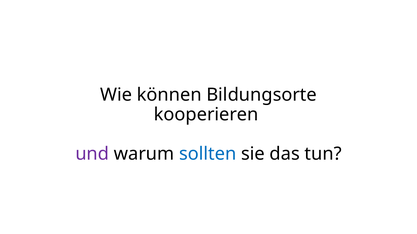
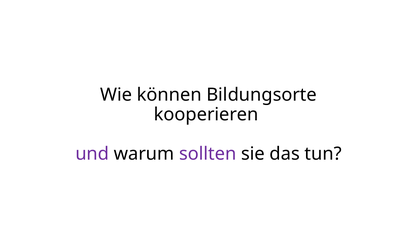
sollten colour: blue -> purple
